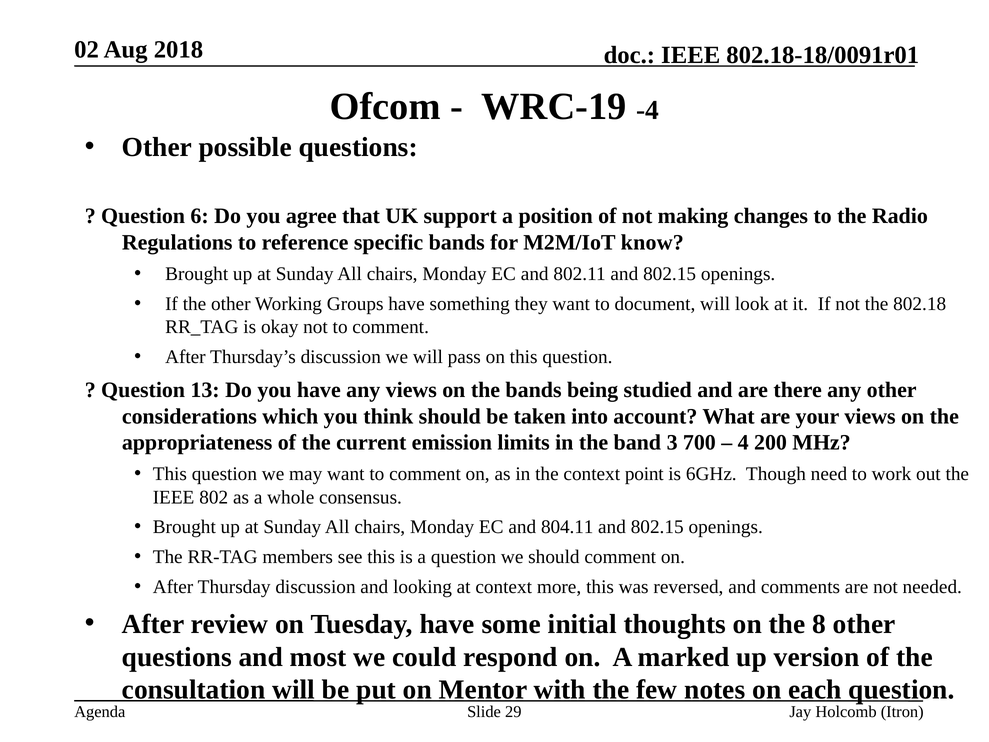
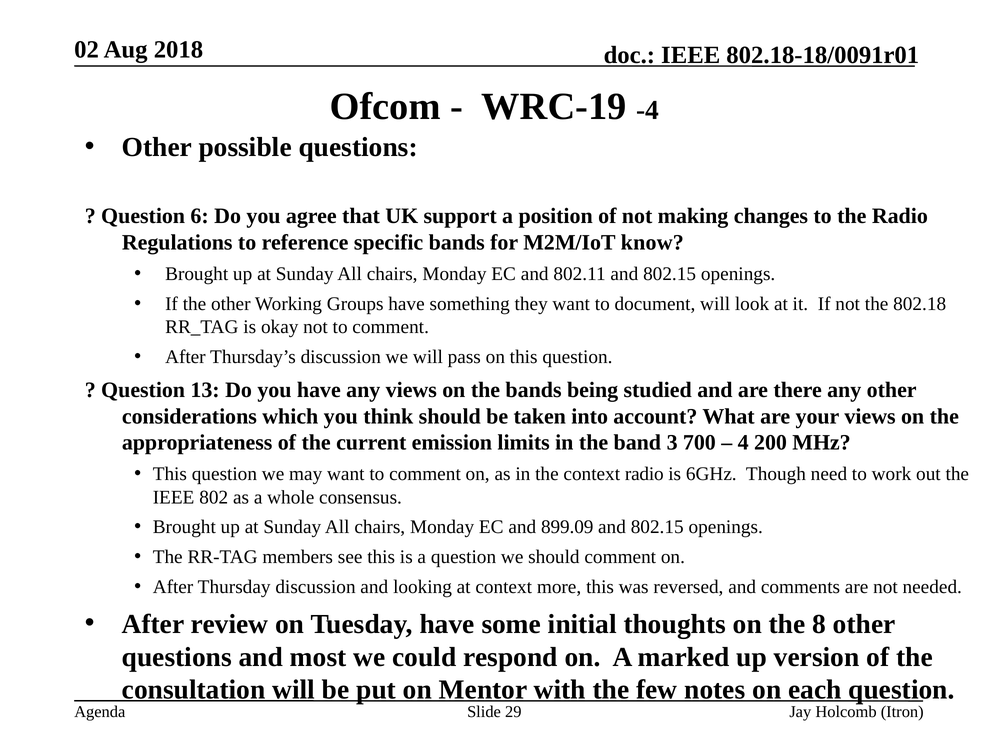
context point: point -> radio
804.11: 804.11 -> 899.09
